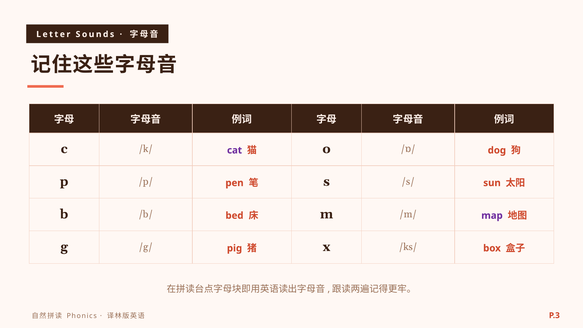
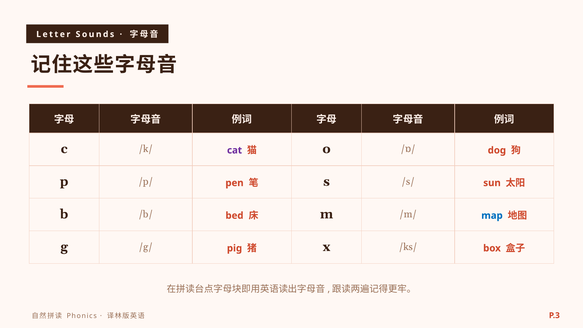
map colour: purple -> blue
